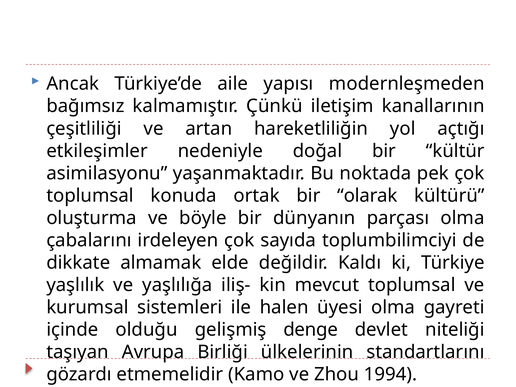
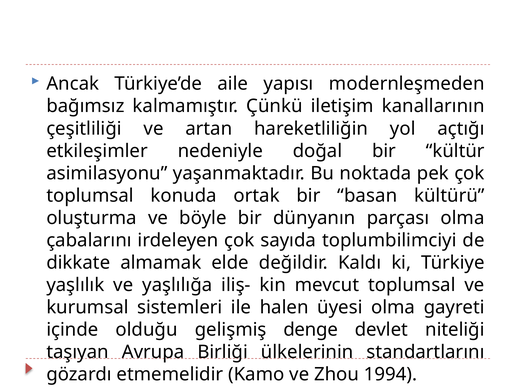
olarak: olarak -> basan
